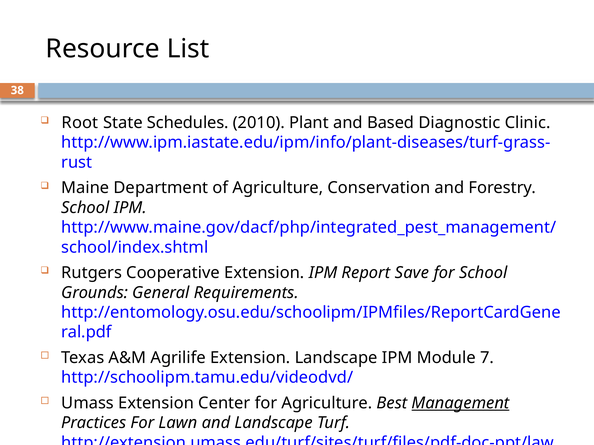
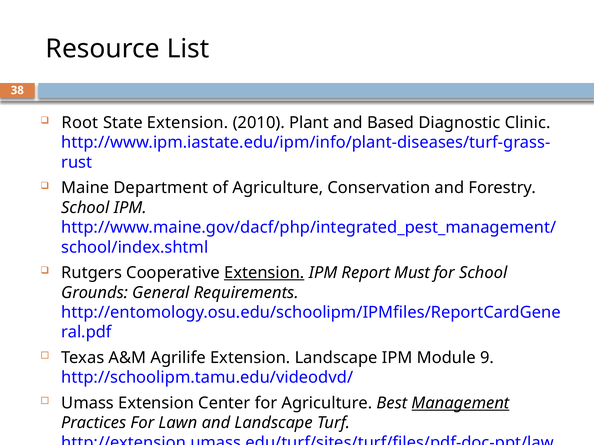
State Schedules: Schedules -> Extension
Extension at (264, 273) underline: none -> present
Save: Save -> Must
7: 7 -> 9
